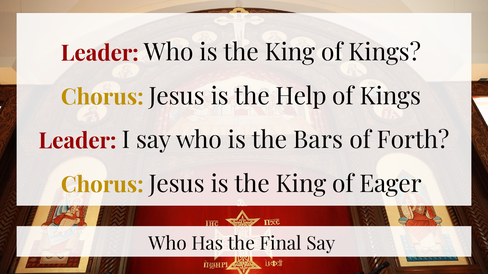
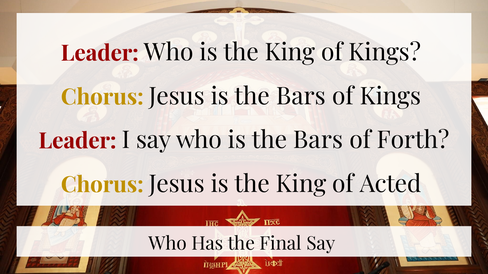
Jesus is the Help: Help -> Bars
Eager: Eager -> Acted
